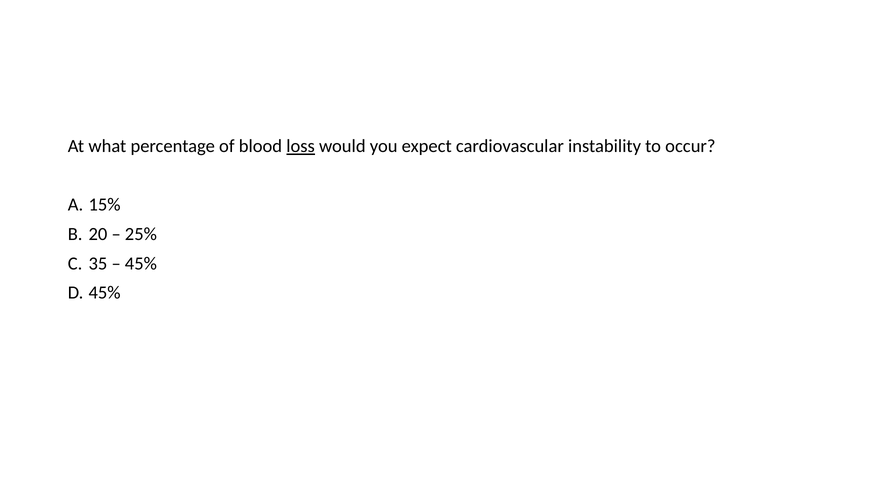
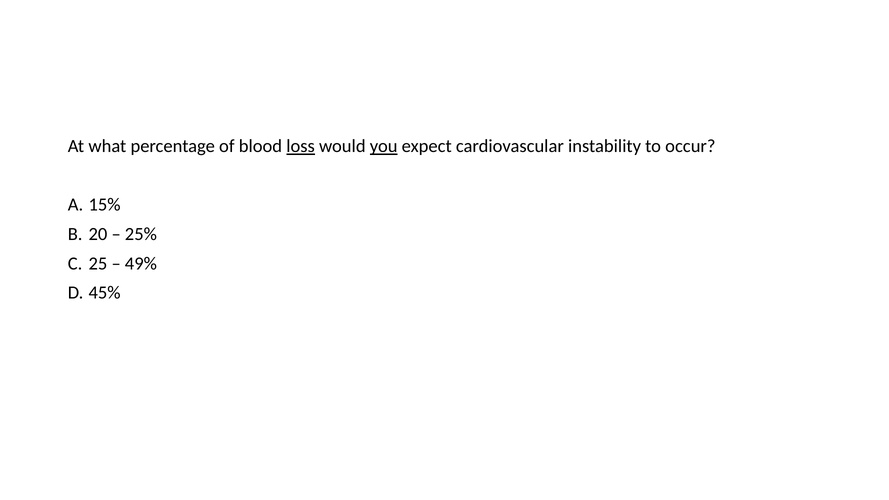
you underline: none -> present
35: 35 -> 25
45% at (141, 263): 45% -> 49%
